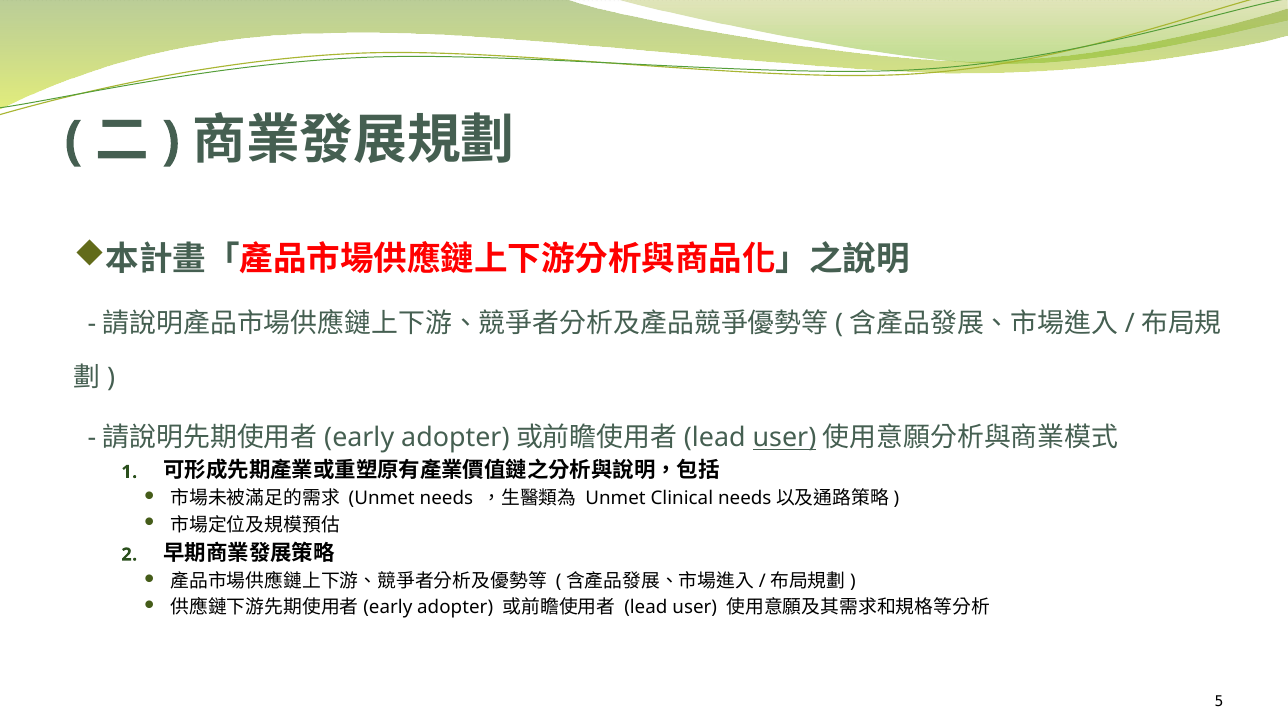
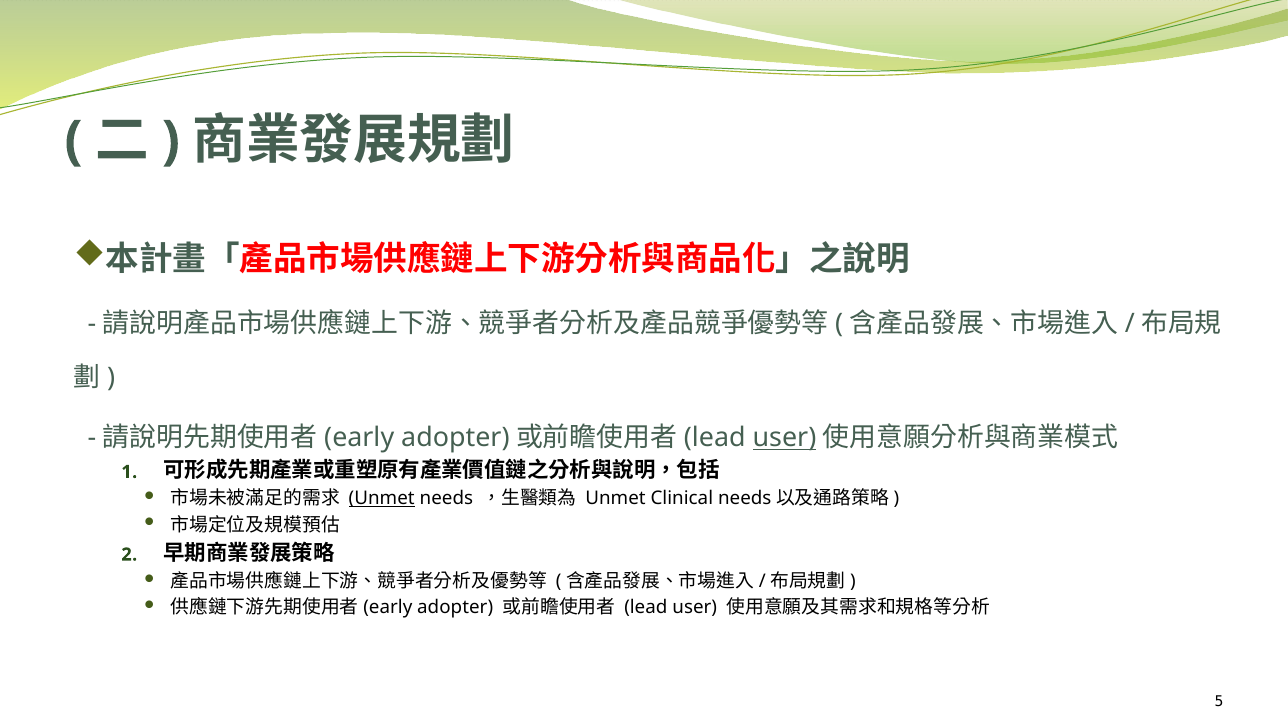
Unmet at (382, 499) underline: none -> present
